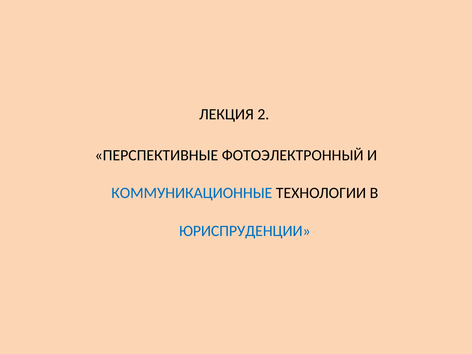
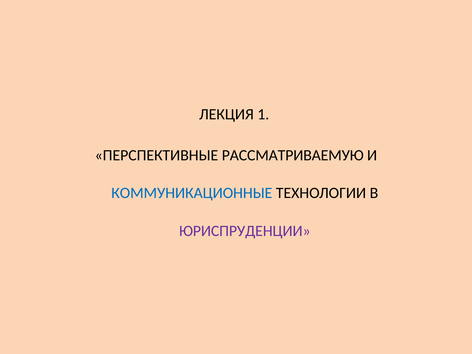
2: 2 -> 1
ФОТОЭЛЕКТРОННЫЙ: ФОТОЭЛЕКТРОННЫЙ -> РАССМАТРИВАЕМУЮ
ЮРИСПРУДЕНЦИИ colour: blue -> purple
